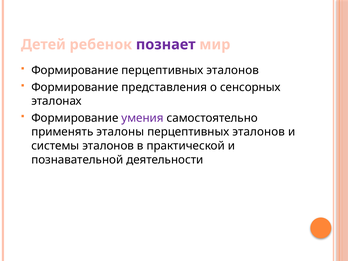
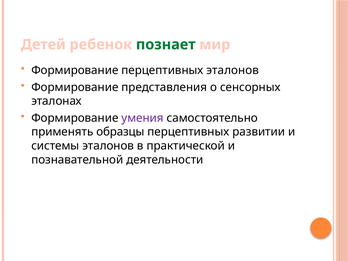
познает colour: purple -> green
эталоны: эталоны -> образцы
эталонов at (259, 132): эталонов -> развитии
